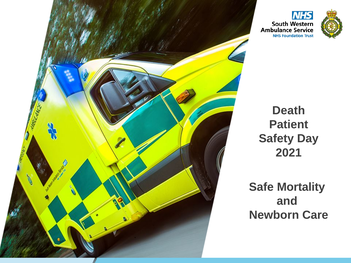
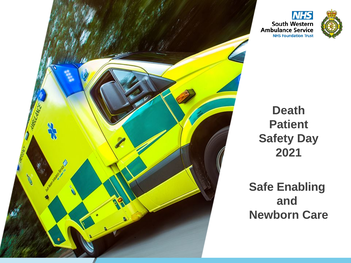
Mortality: Mortality -> Enabling
